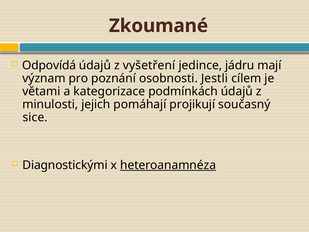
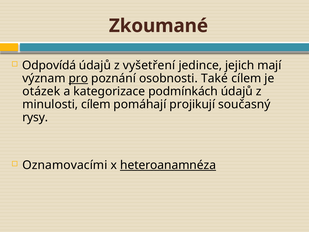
jádru: jádru -> jejich
pro underline: none -> present
Jestli: Jestli -> Také
větami: větami -> otázek
minulosti jejich: jejich -> cílem
sice: sice -> rysy
Diagnostickými: Diagnostickými -> Oznamovacími
